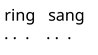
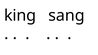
ring: ring -> king
